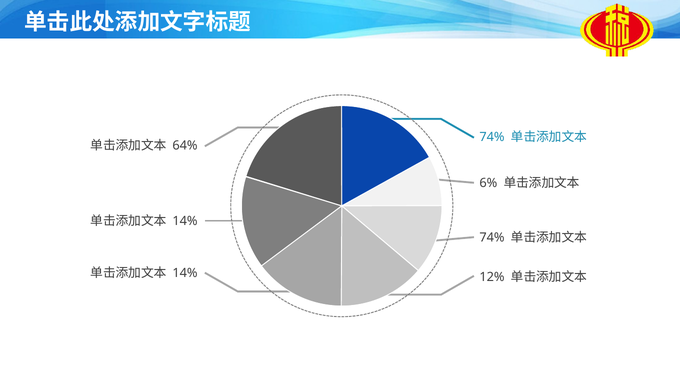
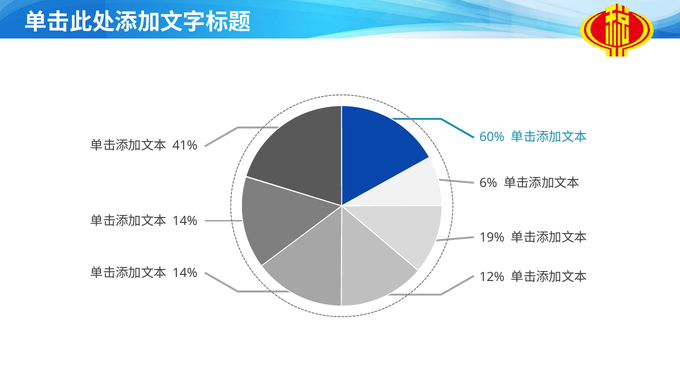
74% at (492, 137): 74% -> 60%
64%: 64% -> 41%
74% at (492, 238): 74% -> 19%
